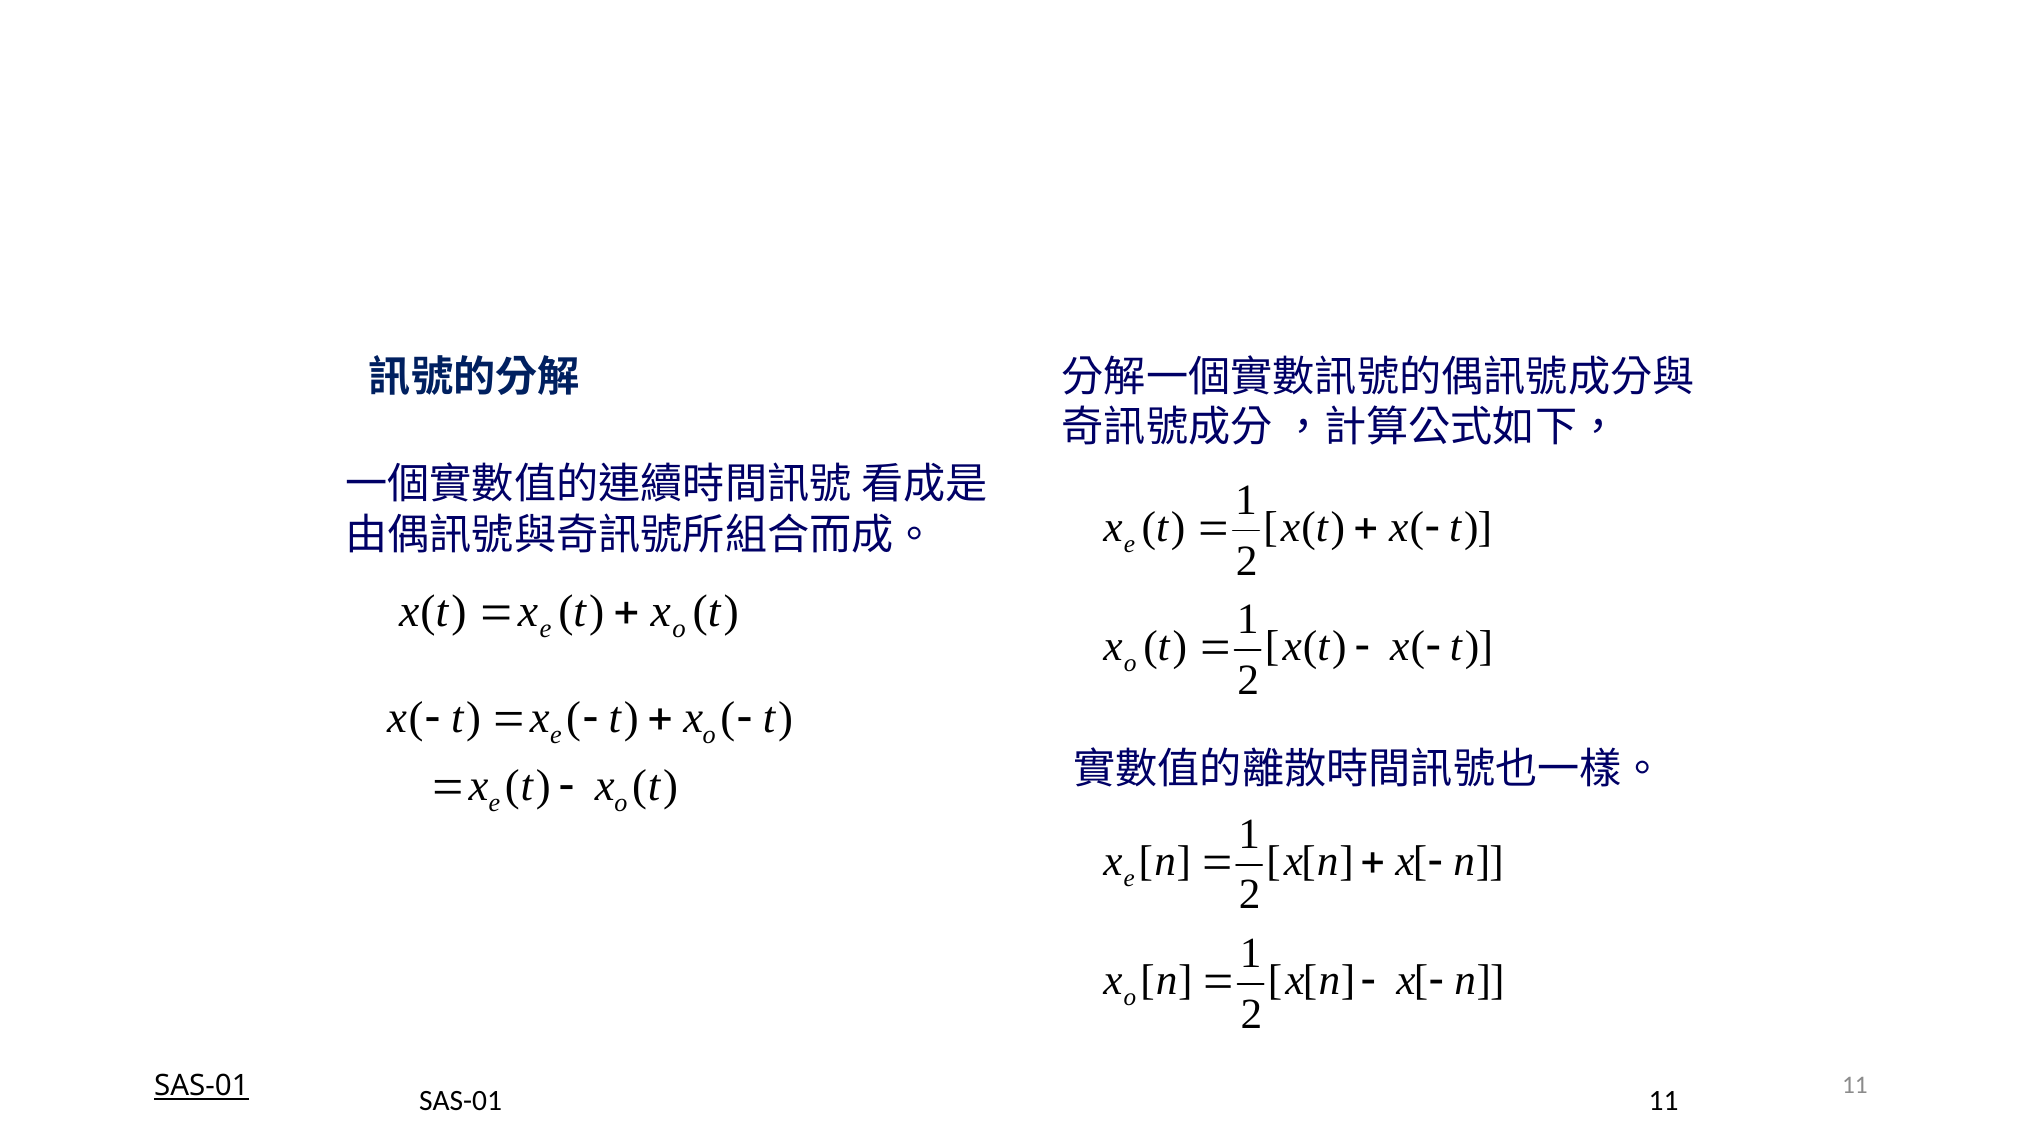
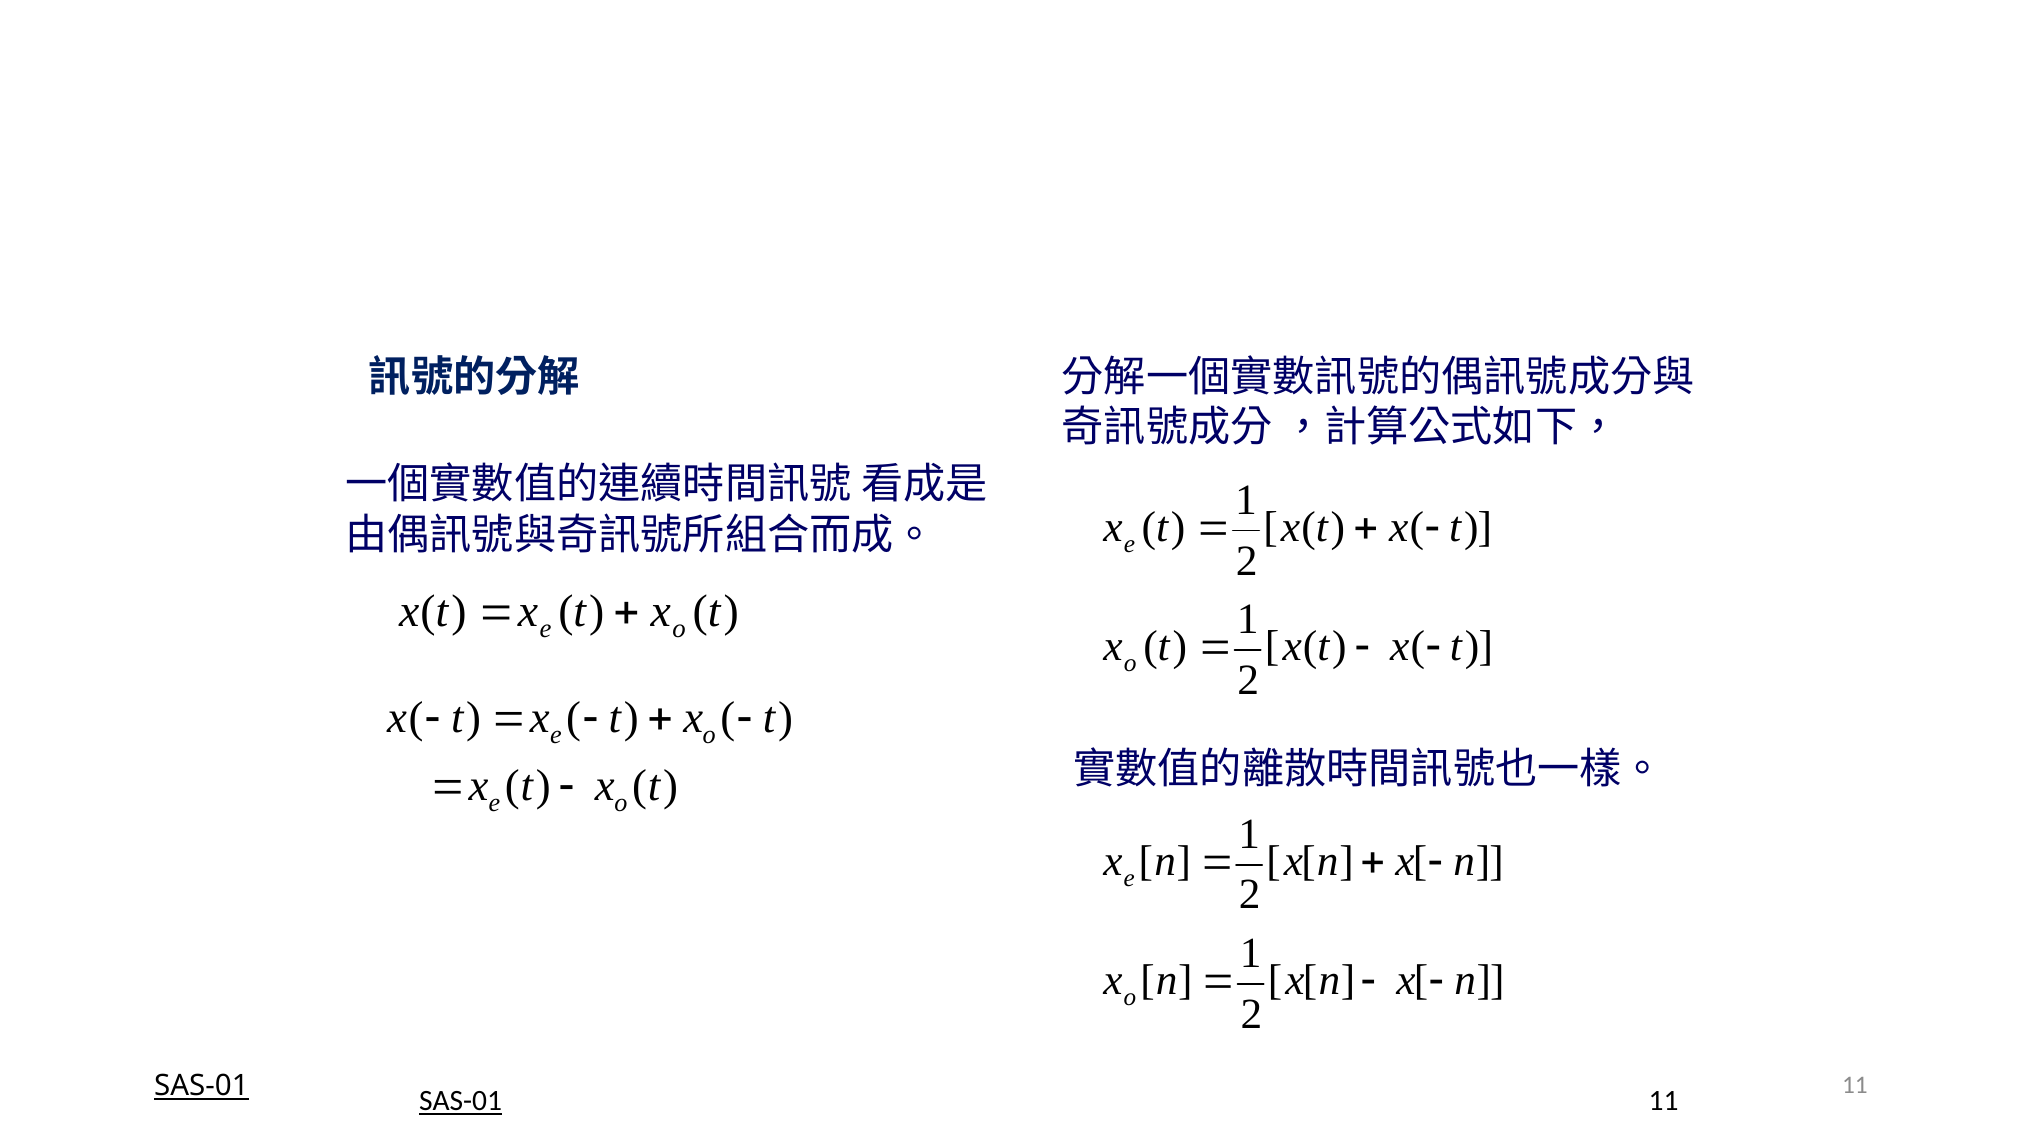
SAS-01 at (461, 1102) underline: none -> present
